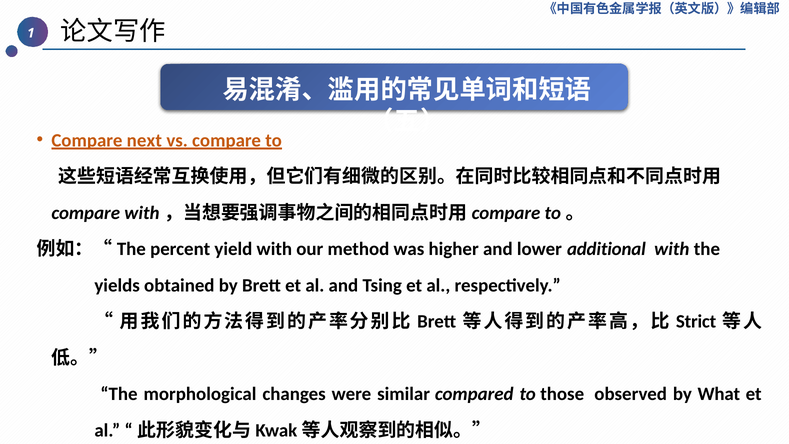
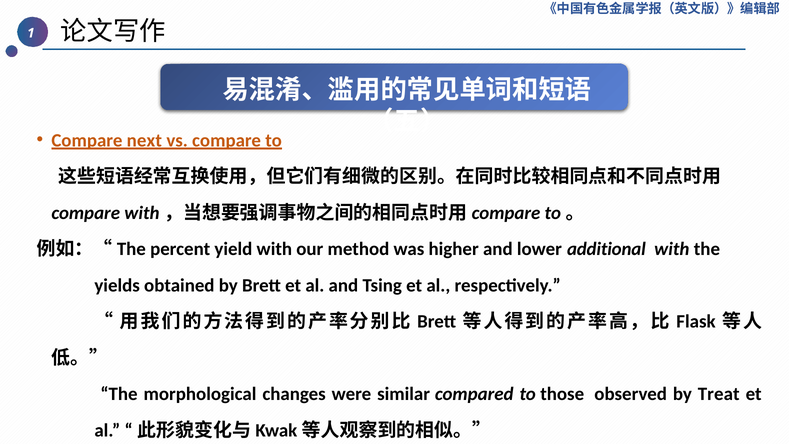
Strict: Strict -> Flask
What: What -> Treat
